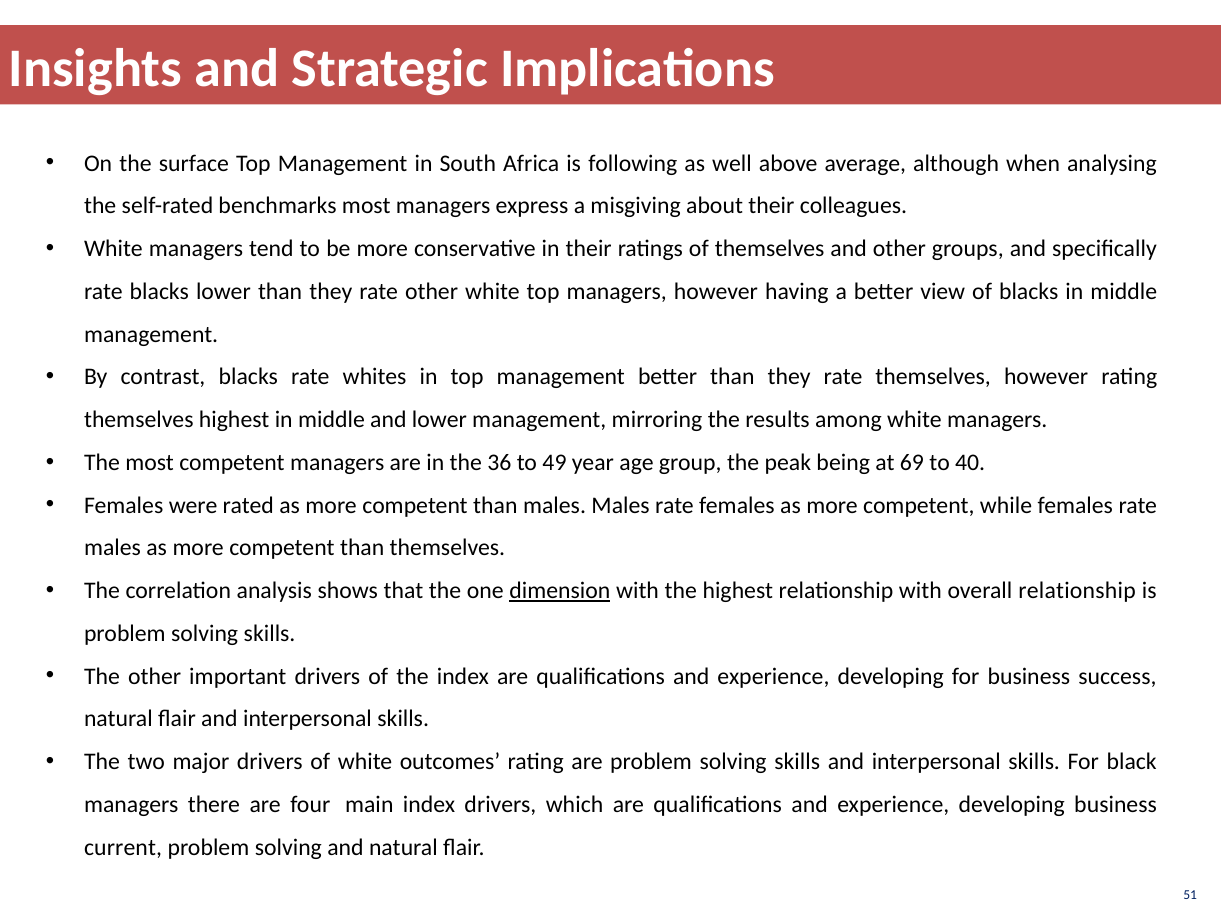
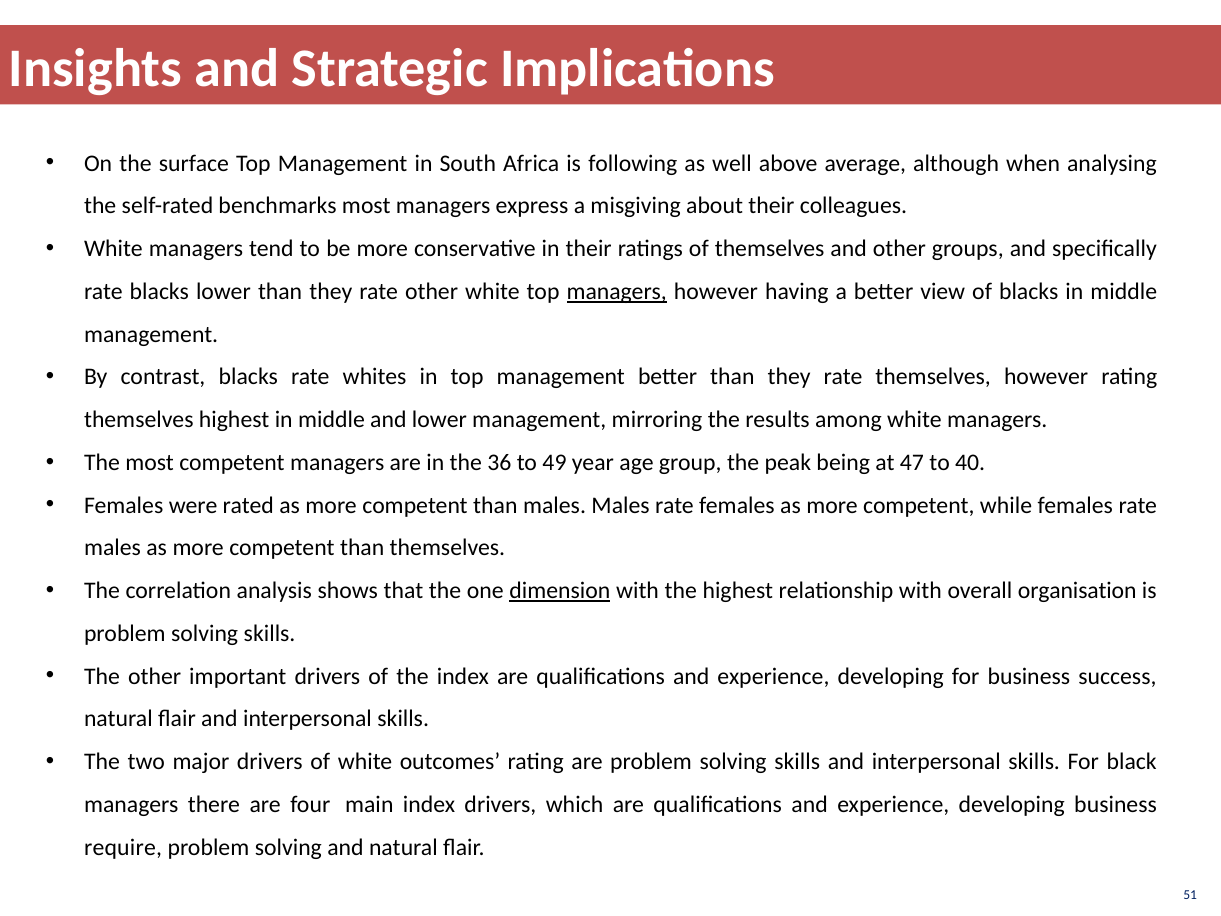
managers at (617, 292) underline: none -> present
69: 69 -> 47
overall relationship: relationship -> organisation
current: current -> require
